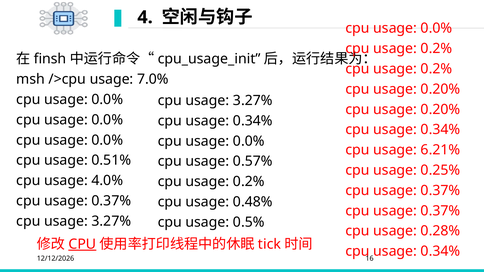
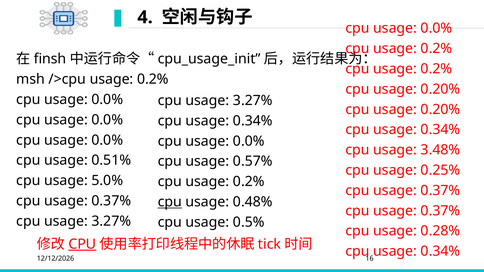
/>cpu usage 7.0%: 7.0% -> 0.2%
6.21%: 6.21% -> 3.48%
4.0%: 4.0% -> 5.0%
cpu at (170, 202) underline: none -> present
